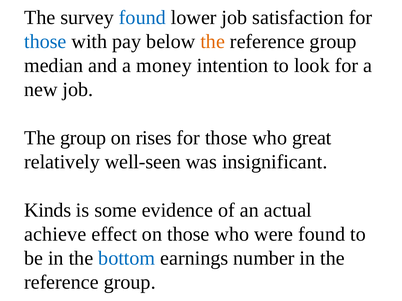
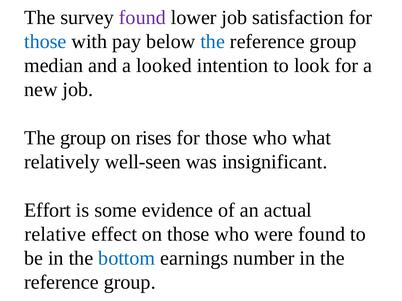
found at (142, 17) colour: blue -> purple
the at (213, 42) colour: orange -> blue
money: money -> looked
great: great -> what
Kinds: Kinds -> Effort
achieve: achieve -> relative
